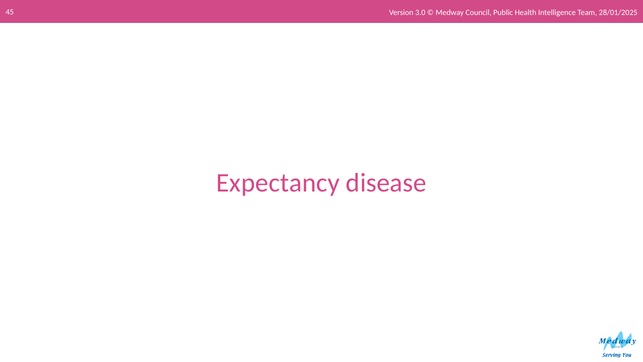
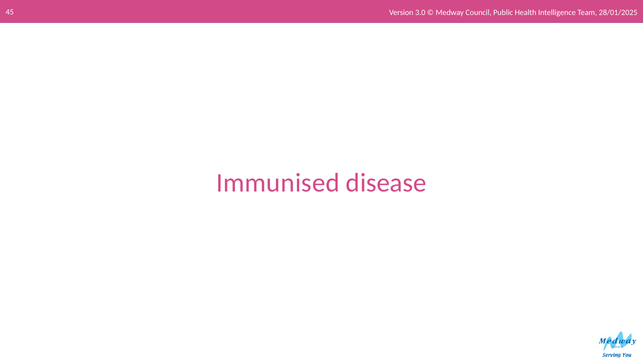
Expectancy: Expectancy -> Immunised
